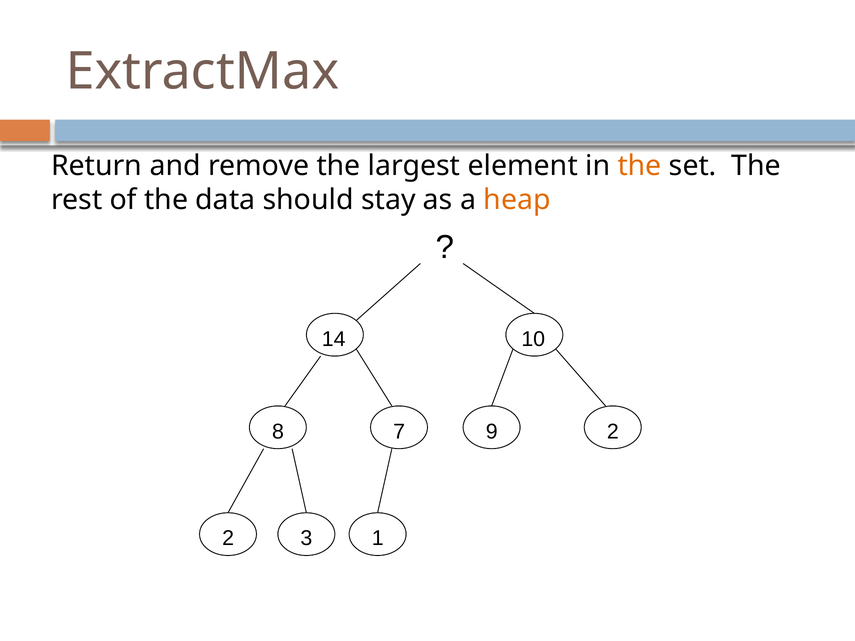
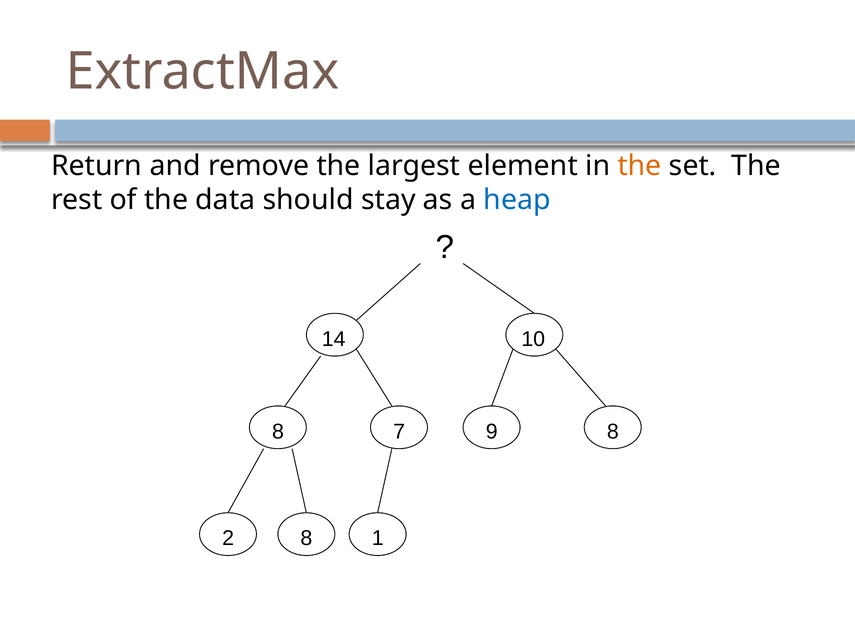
heap colour: orange -> blue
9 2: 2 -> 8
2 3: 3 -> 8
